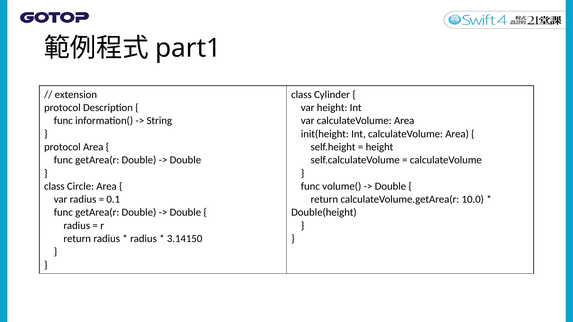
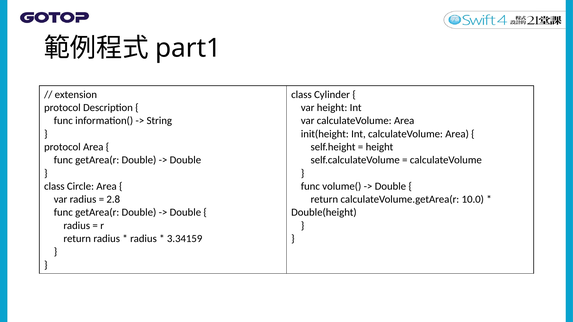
0.1: 0.1 -> 2.8
3.14150: 3.14150 -> 3.34159
